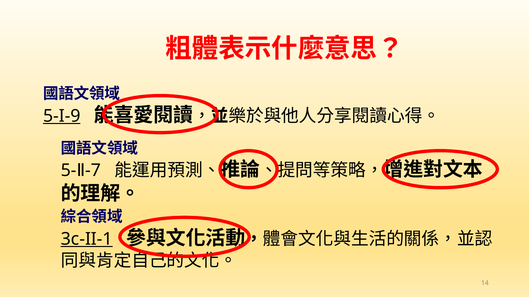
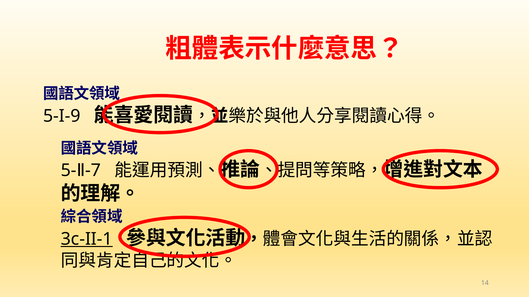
5-I-9 underline: present -> none
